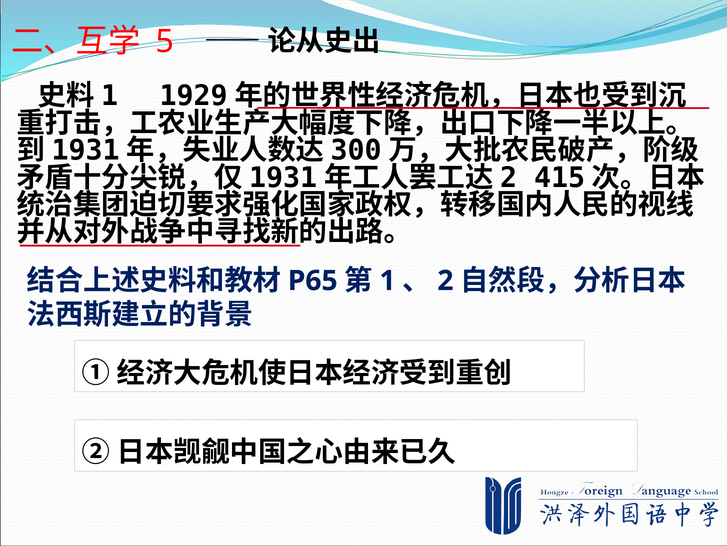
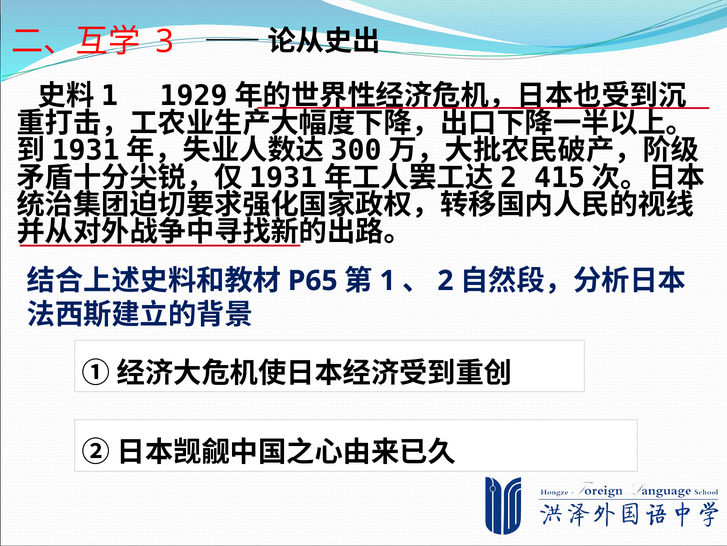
5: 5 -> 3
